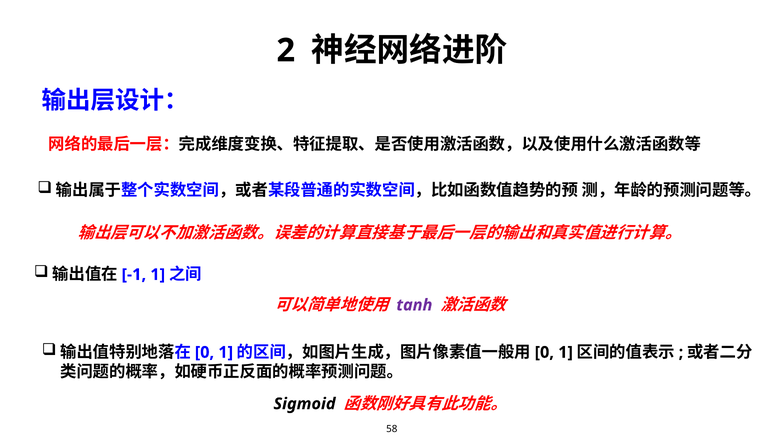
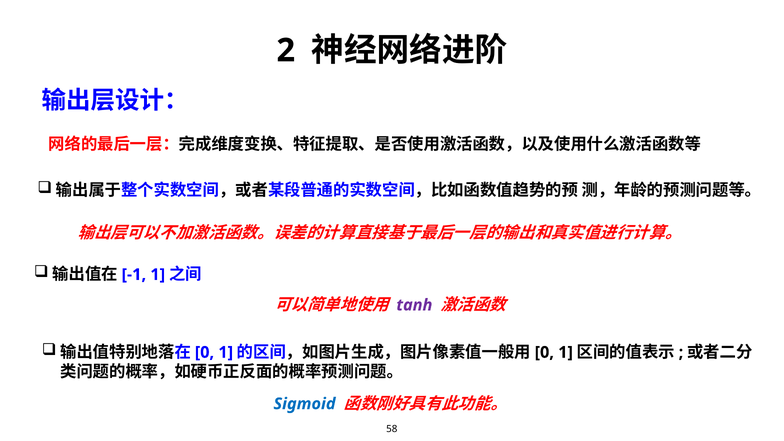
Sigmoid colour: black -> blue
